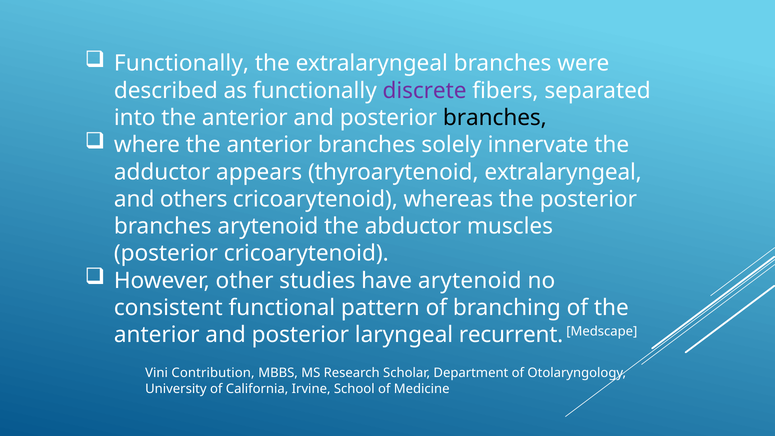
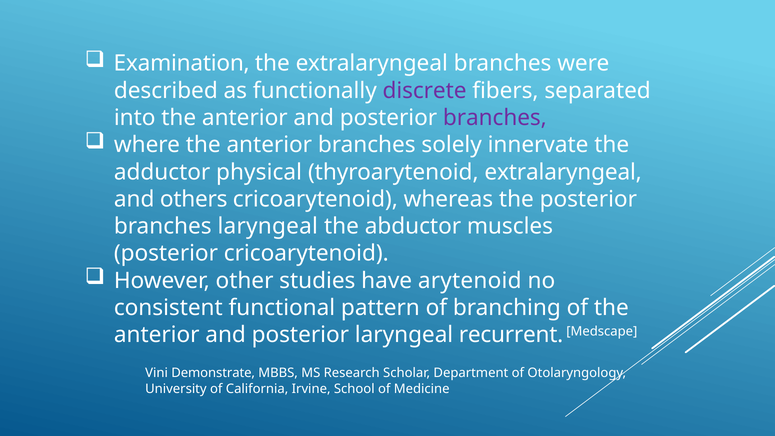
Functionally at (181, 63): Functionally -> Examination
branches at (495, 118) colour: black -> purple
appears: appears -> physical
branches arytenoid: arytenoid -> laryngeal
Contribution: Contribution -> Demonstrate
